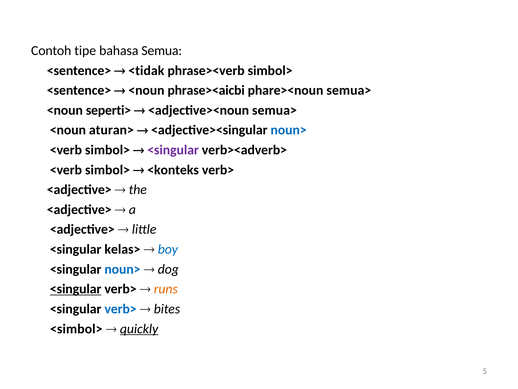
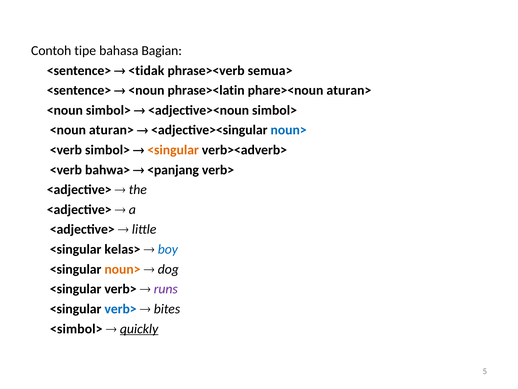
Semua: Semua -> Bagian
phrase><verb simbol>: simbol> -> semua>
phrase><aicbi: phrase><aicbi -> phrase><latin
phare><noun semua>: semua> -> aturan>
<noun seperti>: seperti> -> simbol>
<adjective><noun semua>: semua> -> simbol>
<singular at (173, 150) colour: purple -> orange
simbol> at (108, 170): simbol> -> bahwa>
<konteks: <konteks -> <panjang
noun> at (122, 269) colour: blue -> orange
<singular at (76, 289) underline: present -> none
runs colour: orange -> purple
